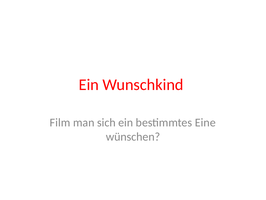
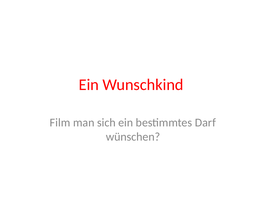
Eine: Eine -> Darf
